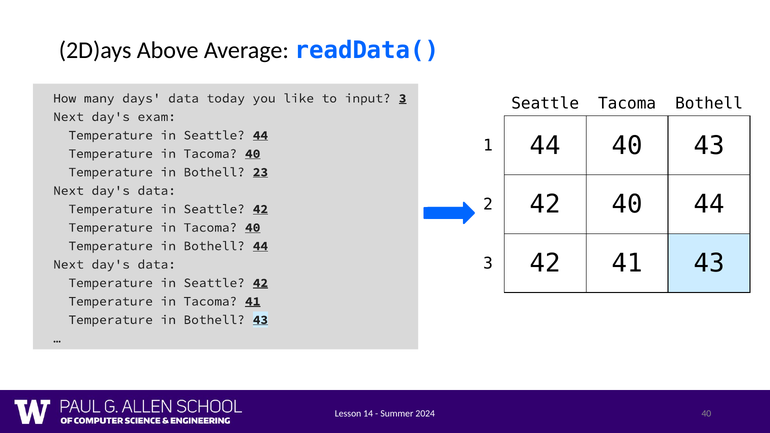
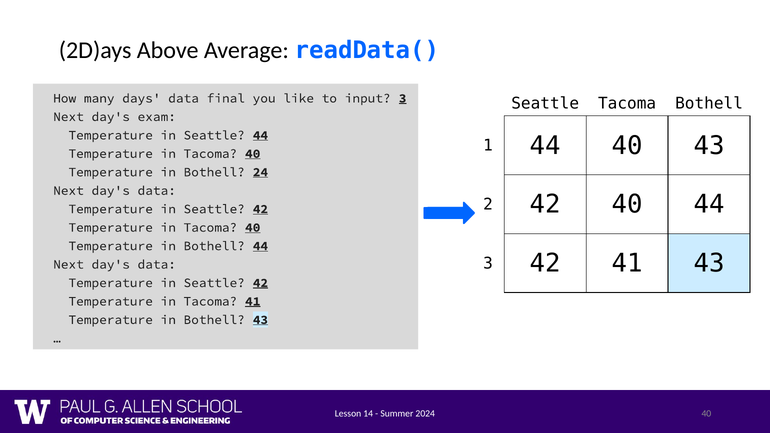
today: today -> final
23: 23 -> 24
